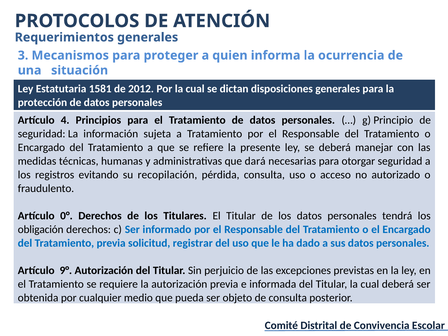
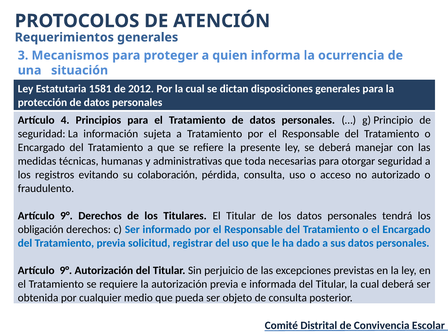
dará: dará -> toda
recopilación: recopilación -> colaboración
0° at (66, 216): 0° -> 9°
